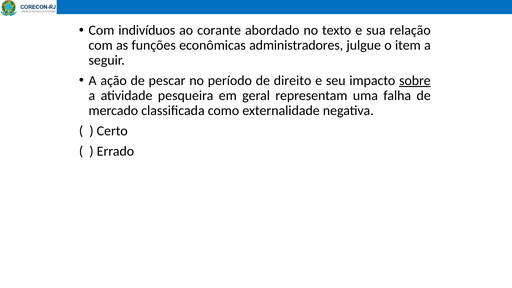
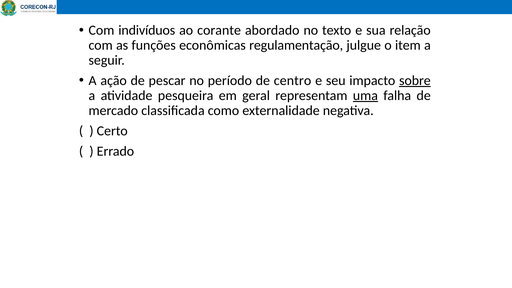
administradores: administradores -> regulamentação
direito: direito -> centro
uma underline: none -> present
